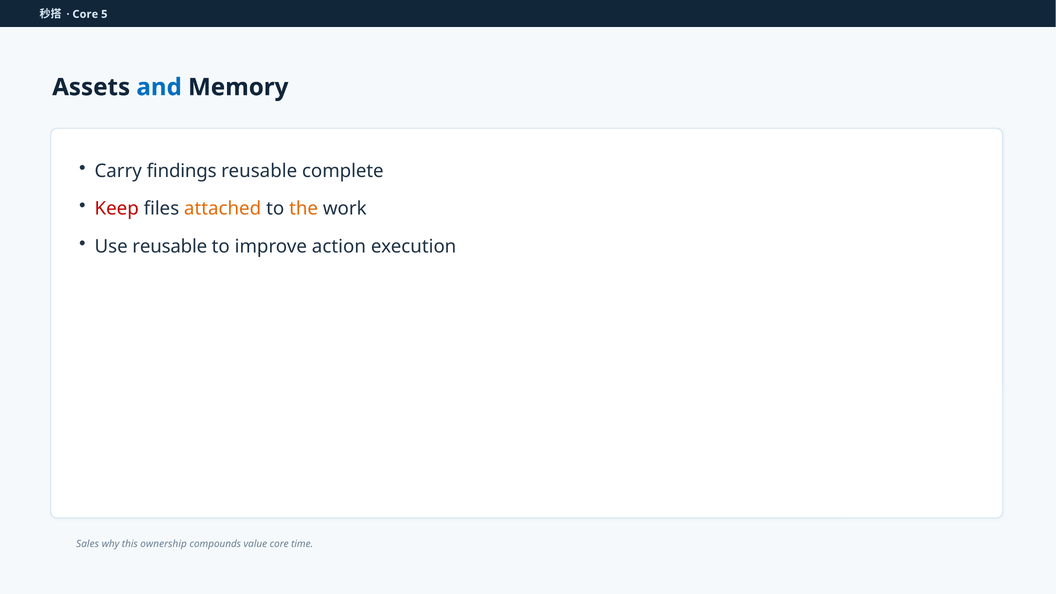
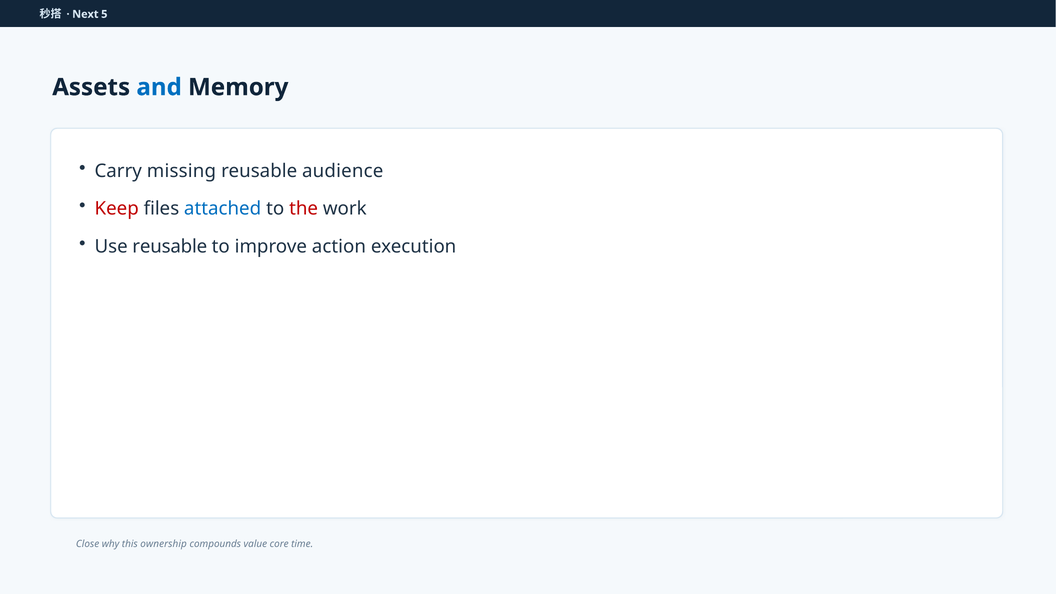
Core at (85, 14): Core -> Next
findings: findings -> missing
complete: complete -> audience
attached colour: orange -> blue
the colour: orange -> red
Sales: Sales -> Close
